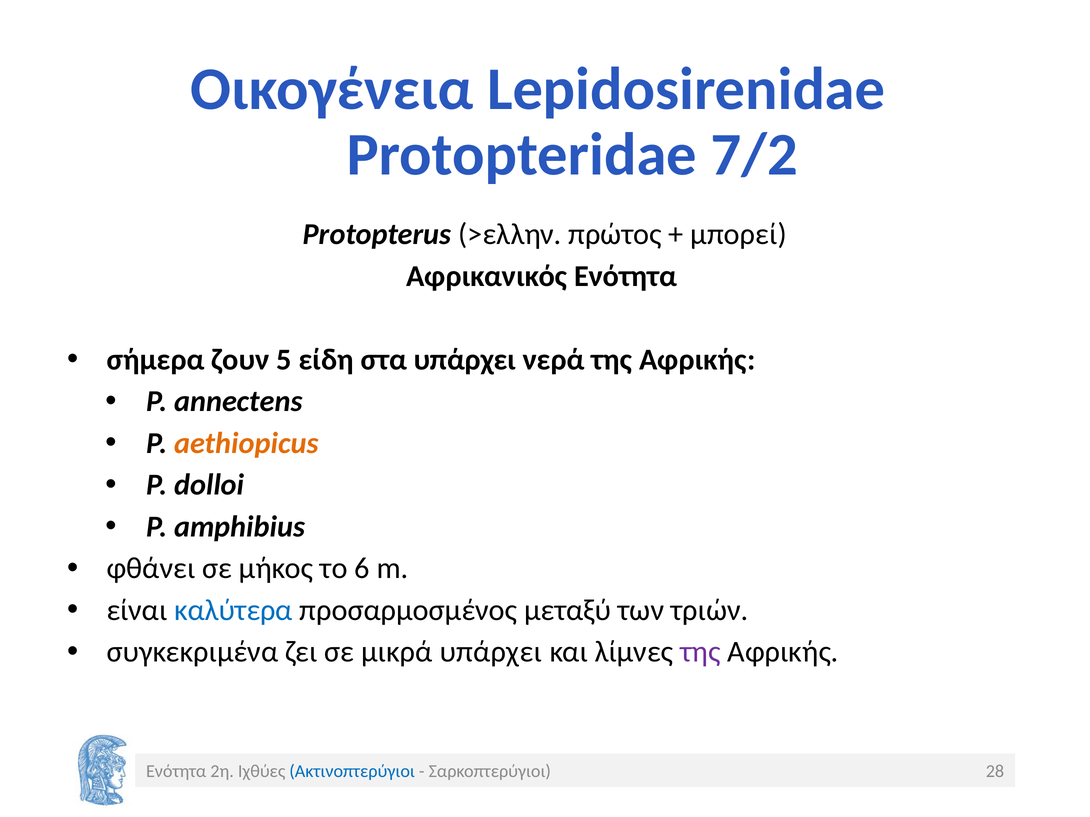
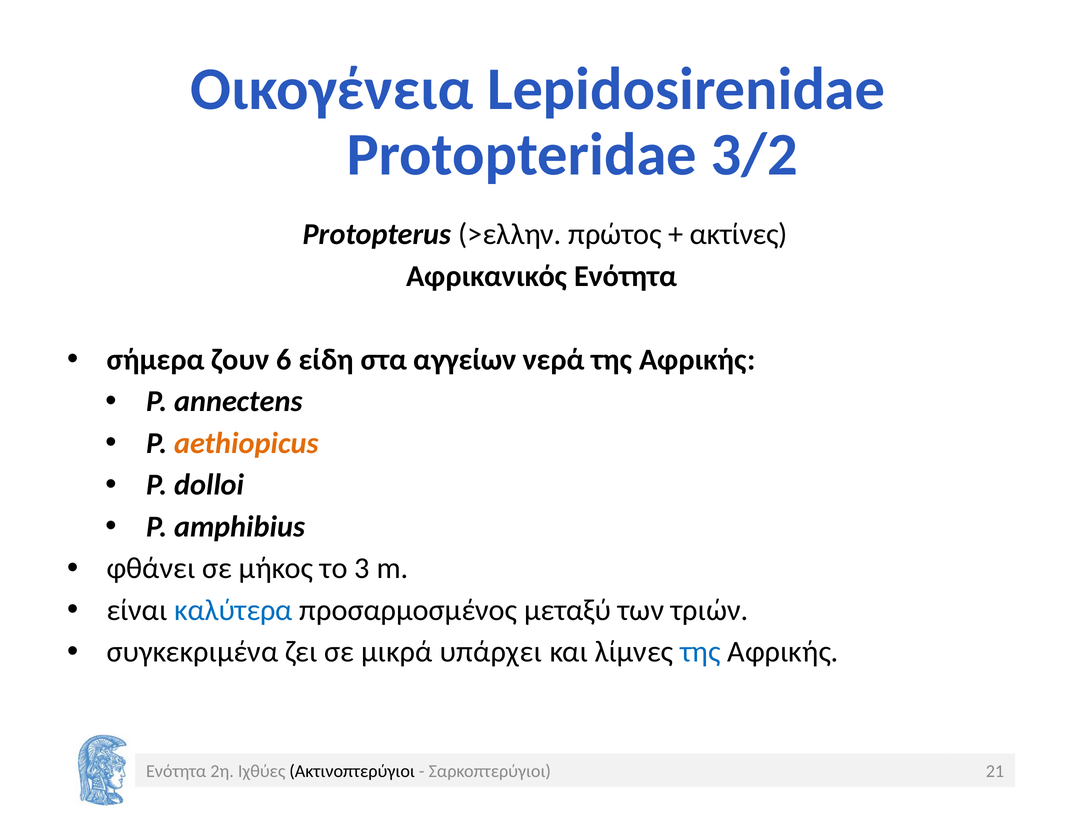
7/2: 7/2 -> 3/2
μπορεί: μπορεί -> ακτίνες
5: 5 -> 6
στα υπάρχει: υπάρχει -> αγγείων
6: 6 -> 3
της at (700, 652) colour: purple -> blue
Ακτινοπτερύγιοι colour: blue -> black
28: 28 -> 21
